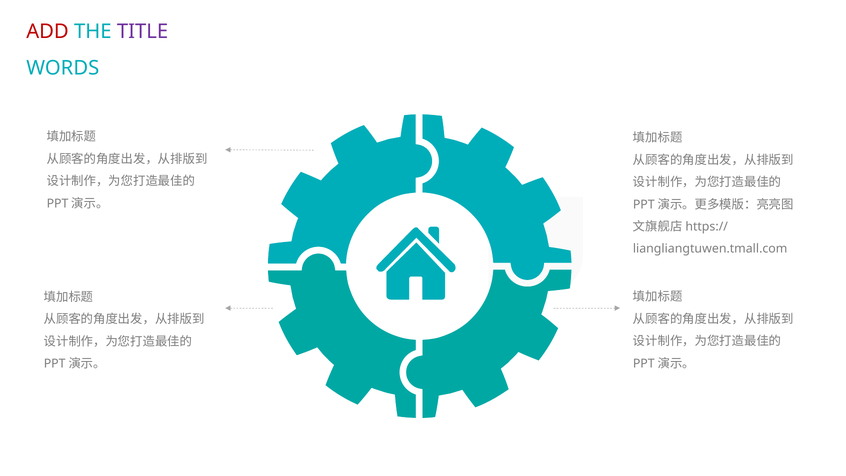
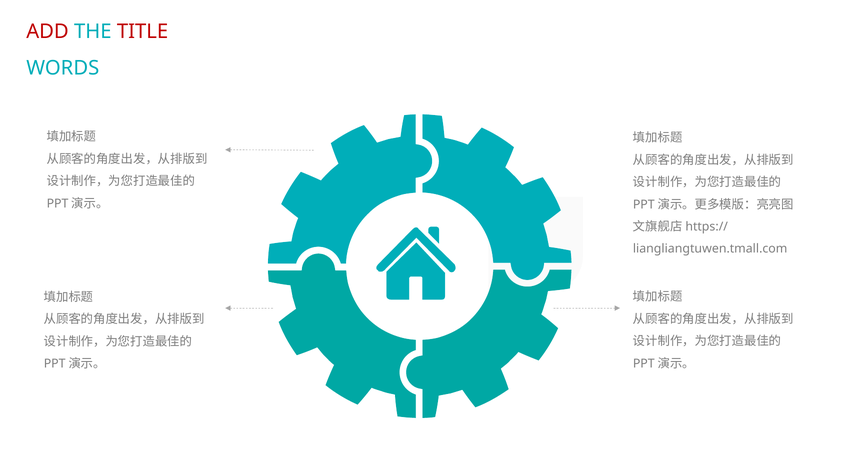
TITLE colour: purple -> red
